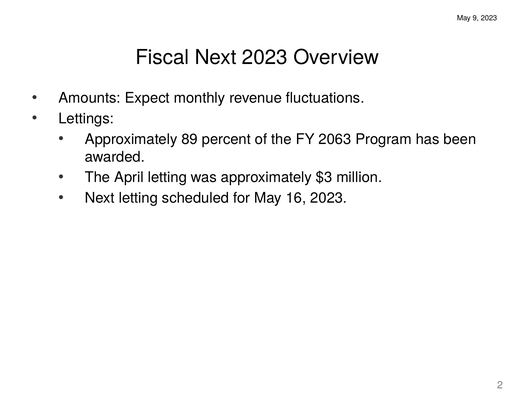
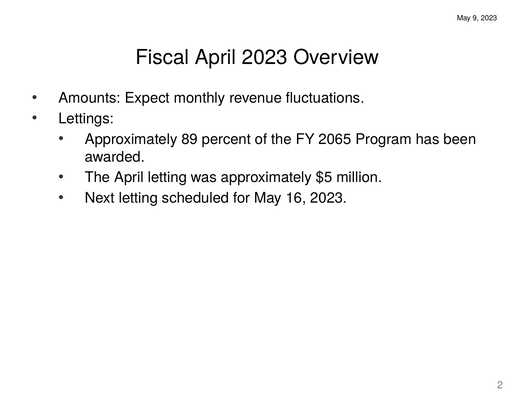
Fiscal Next: Next -> April
2063: 2063 -> 2065
$3: $3 -> $5
